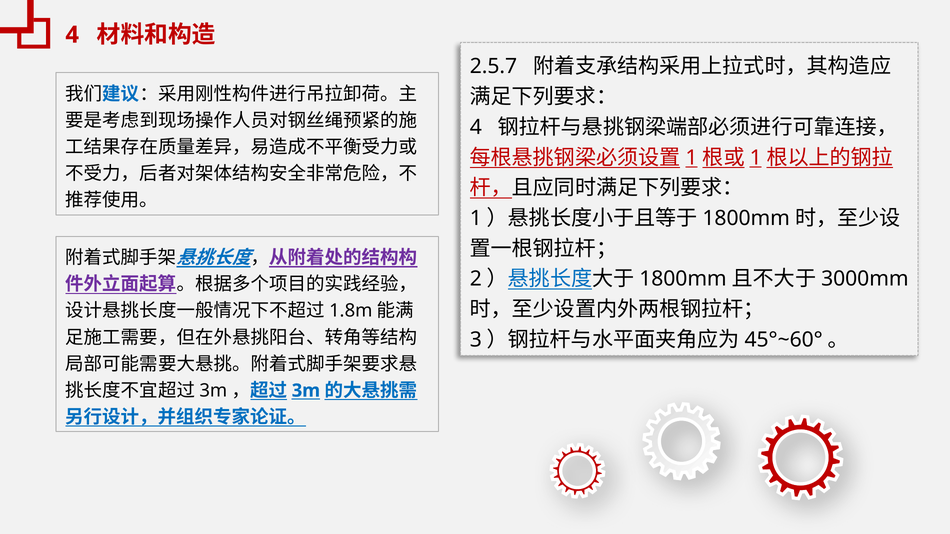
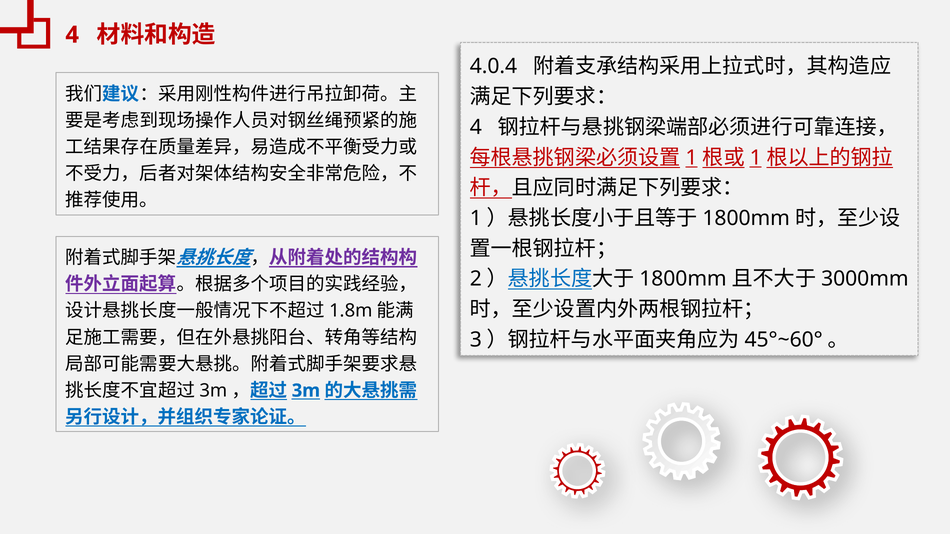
2.5.7: 2.5.7 -> 4.0.4
